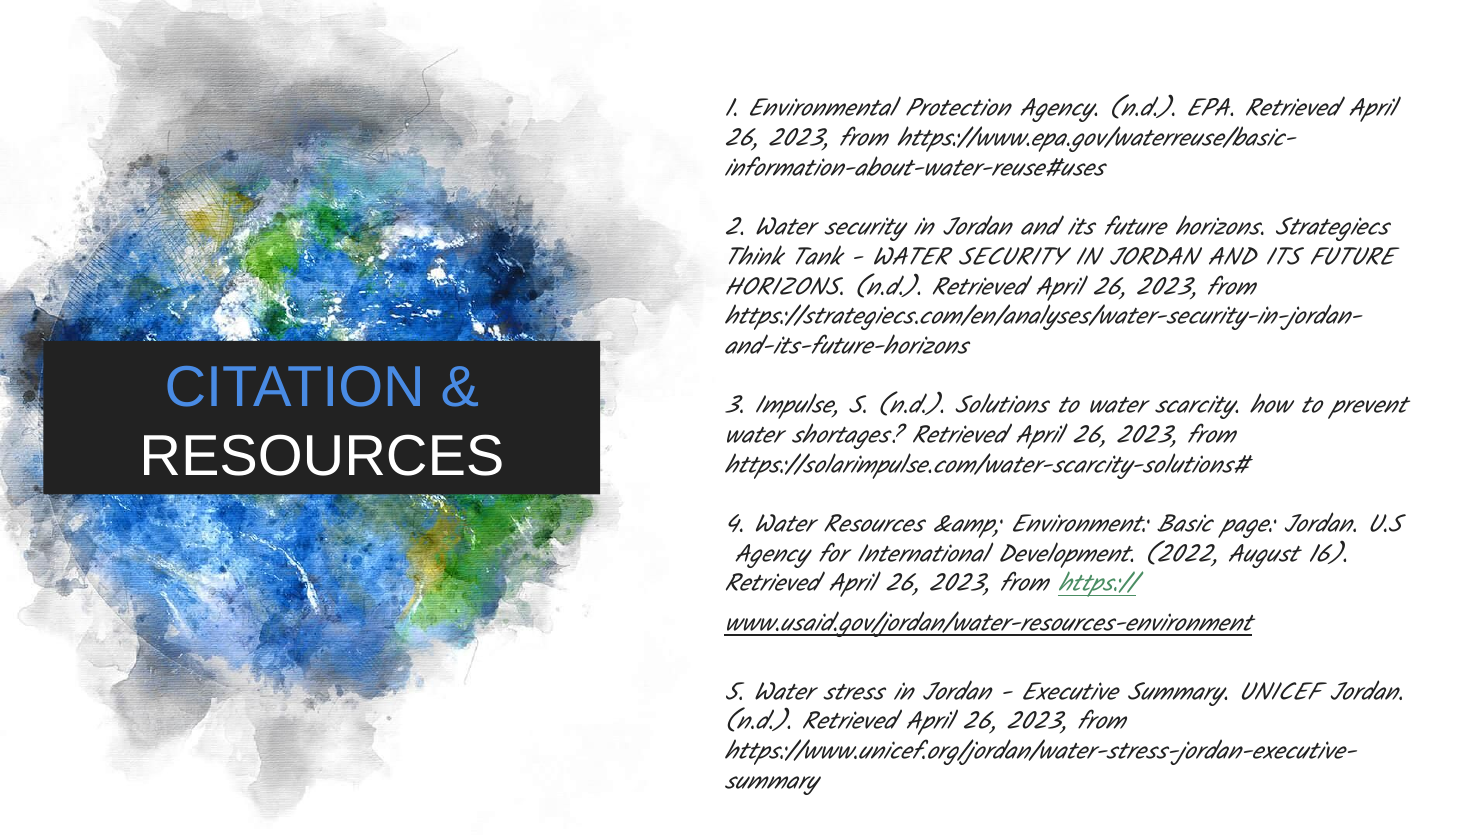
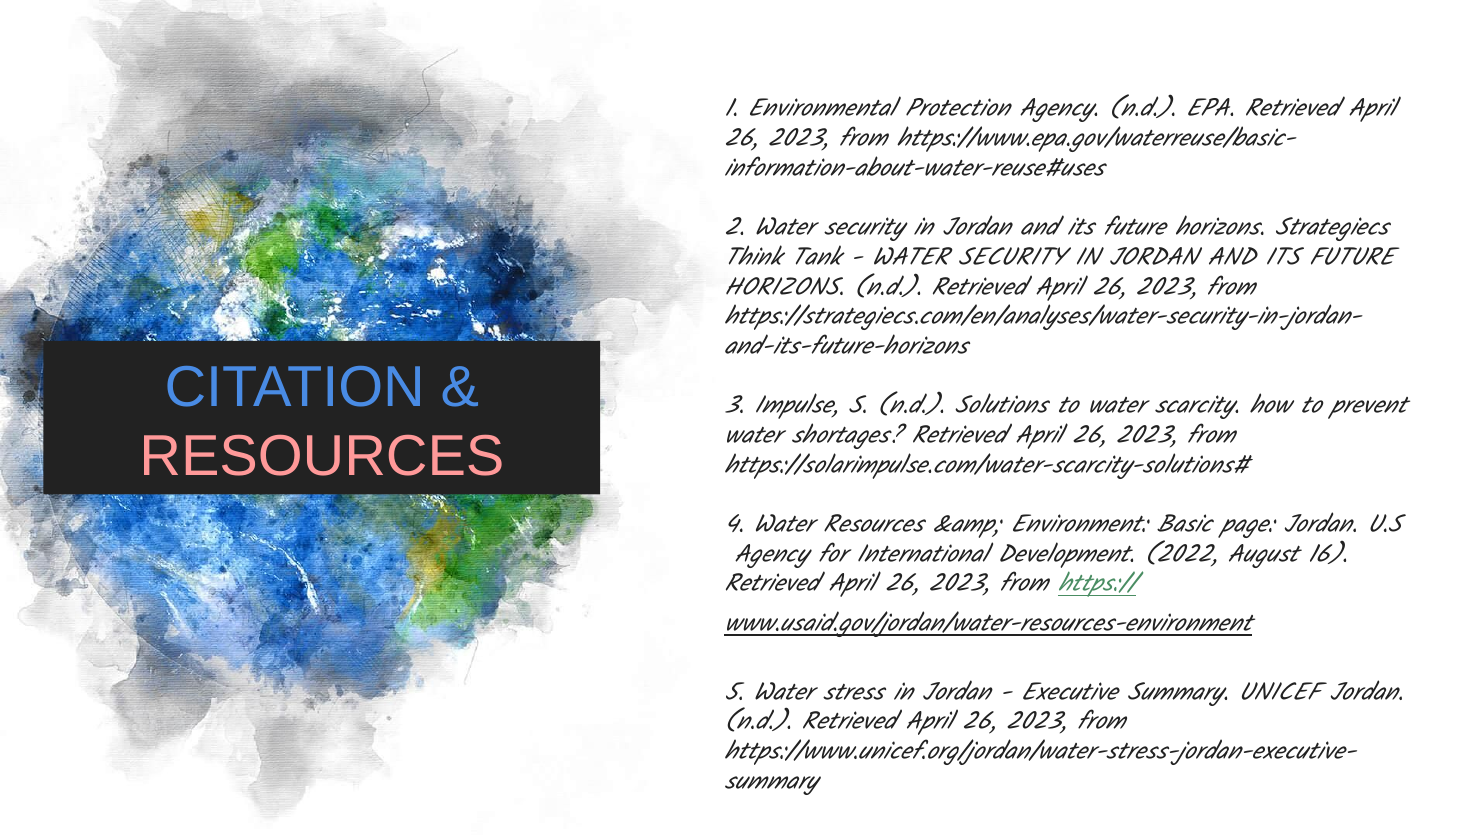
RESOURCES at (322, 456) colour: white -> pink
